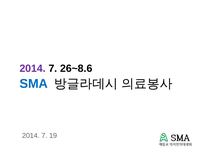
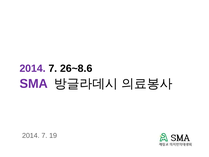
SMA colour: blue -> purple
